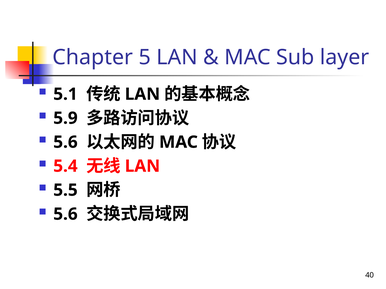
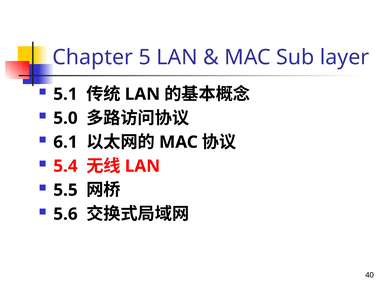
5.9: 5.9 -> 5.0
5.6 at (65, 142): 5.6 -> 6.1
